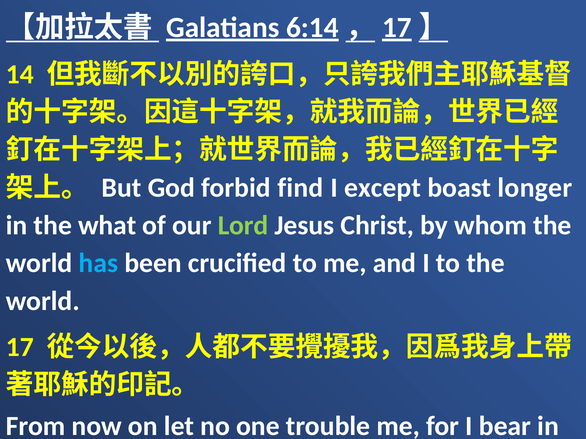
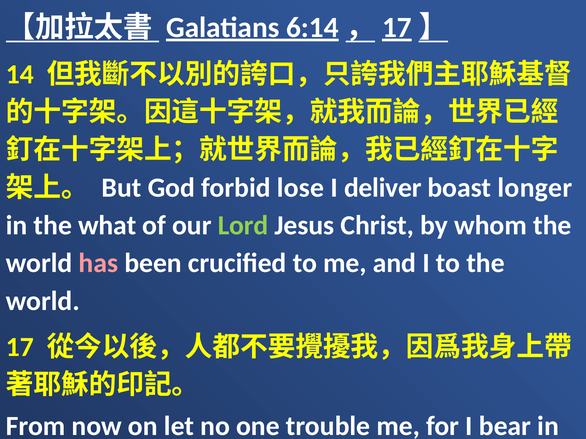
find: find -> lose
except: except -> deliver
has colour: light blue -> pink
